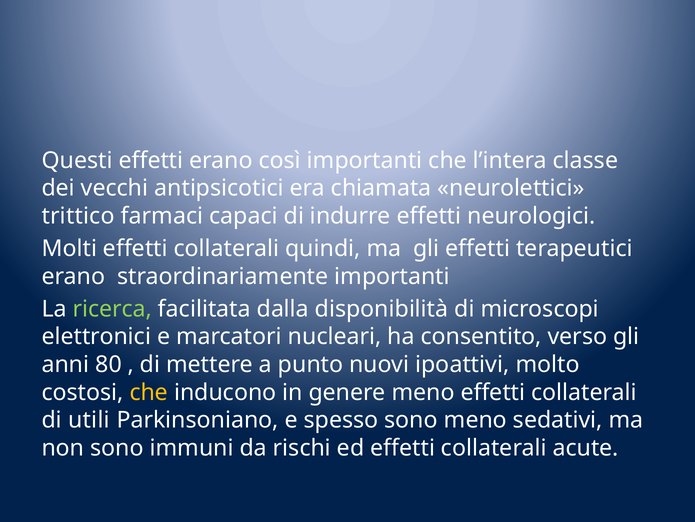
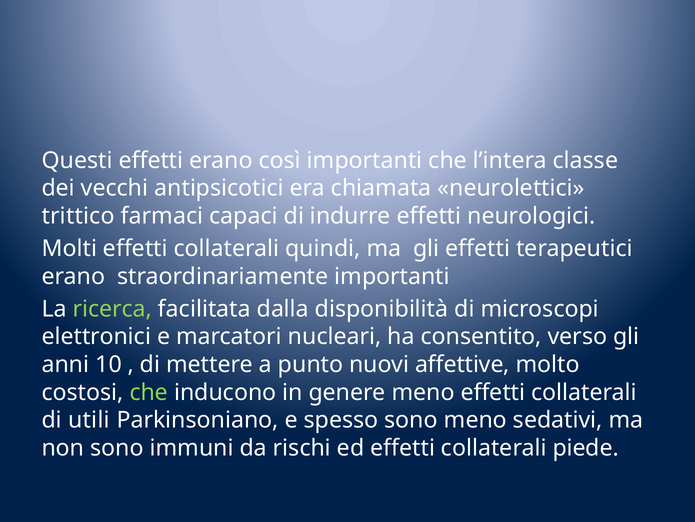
80: 80 -> 10
ipoattivi: ipoattivi -> affettive
che at (149, 392) colour: yellow -> light green
acute: acute -> piede
